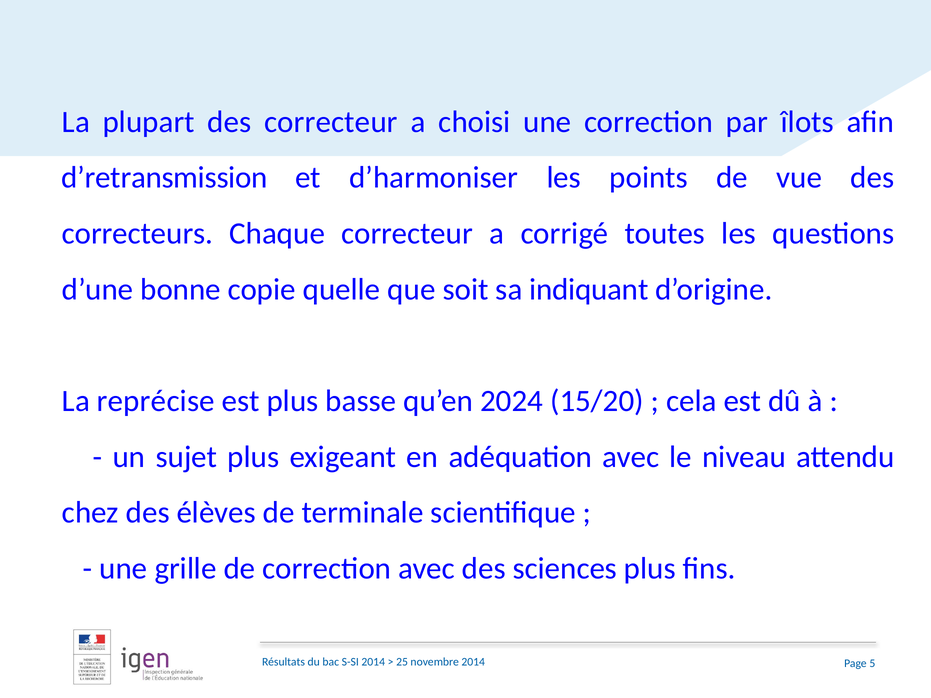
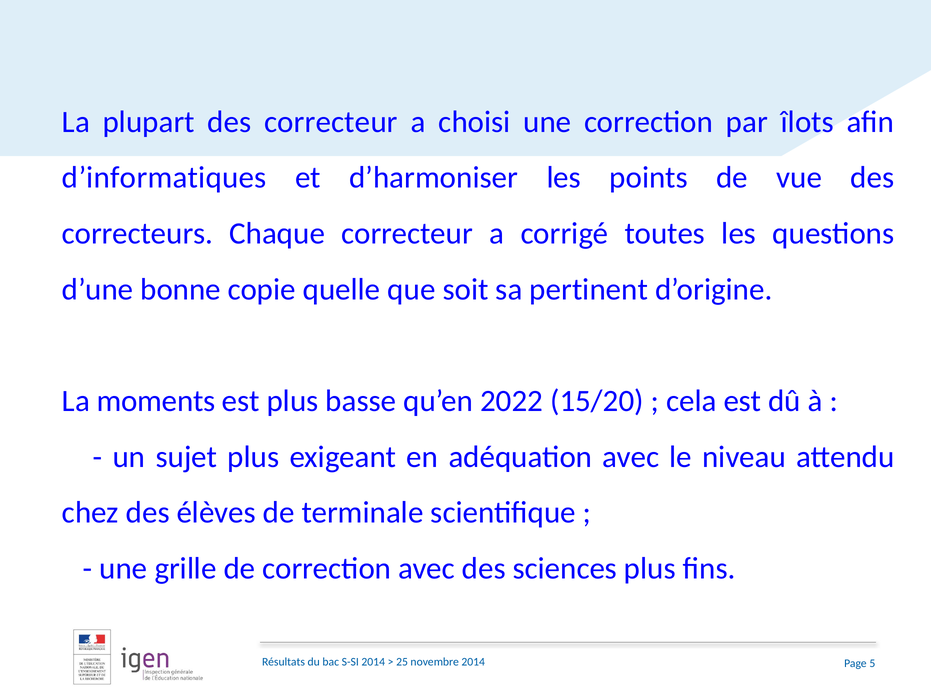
d’retransmission: d’retransmission -> d’informatiques
indiquant: indiquant -> pertinent
reprécise: reprécise -> moments
2024: 2024 -> 2022
